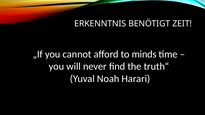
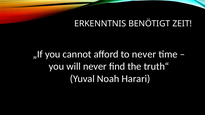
to minds: minds -> never
